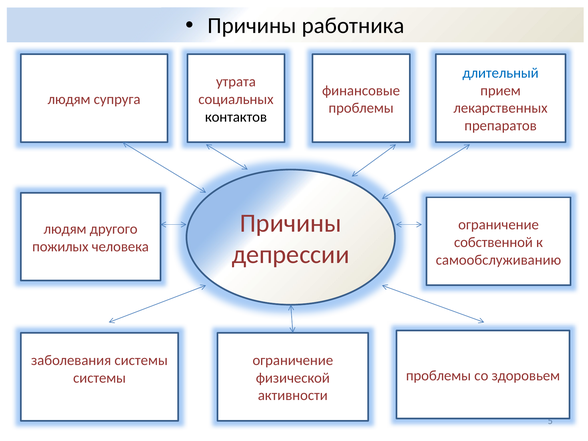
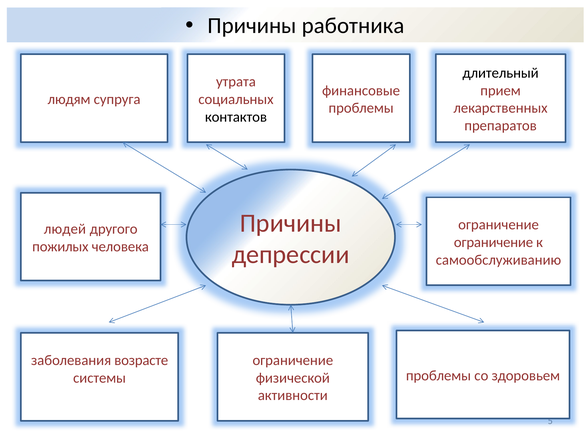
длительный colour: blue -> black
людям at (65, 229): людям -> людей
собственной at (493, 242): собственной -> ограничение
заболевания системы: системы -> возрасте
